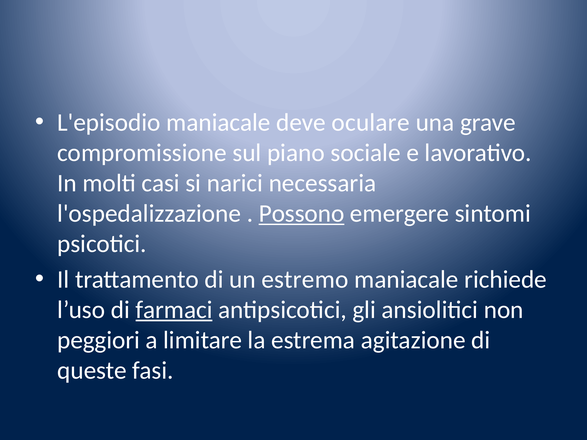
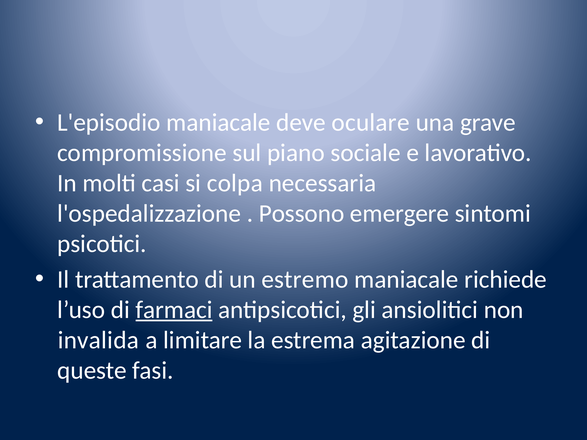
narici: narici -> colpa
Possono underline: present -> none
peggiori: peggiori -> invalida
